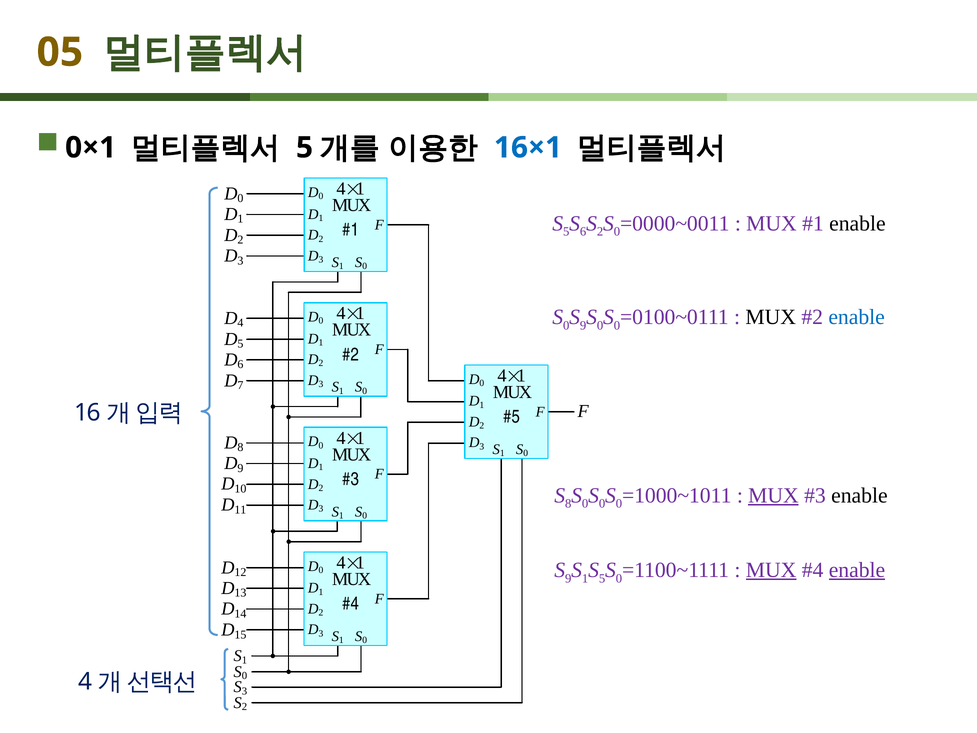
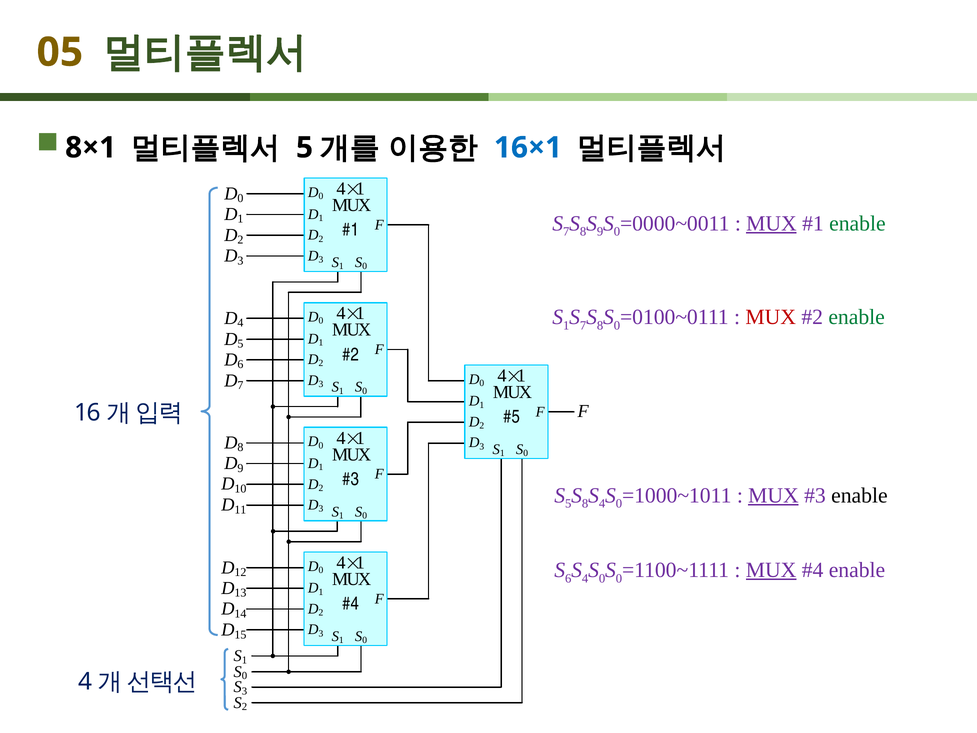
0×1: 0×1 -> 8×1
5 at (566, 232): 5 -> 7
6 at (583, 232): 6 -> 8
2 at (600, 232): 2 -> 9
MUX at (772, 223) underline: none -> present
enable at (857, 223) colour: black -> green
0 at (566, 325): 0 -> 1
9 at (583, 325): 9 -> 7
0 at (600, 325): 0 -> 8
MUX at (771, 317) colour: black -> red
enable at (857, 317) colour: blue -> green
8 at (568, 504): 8 -> 5
0 at (585, 504): 0 -> 8
0 at (602, 504): 0 -> 4
9 at (568, 578): 9 -> 6
1 at (585, 578): 1 -> 4
5 at (602, 578): 5 -> 0
enable at (857, 570) underline: present -> none
